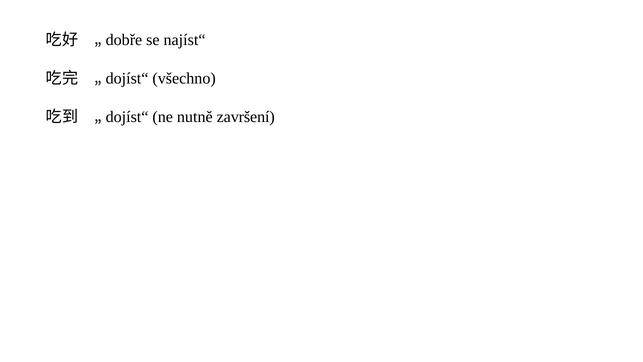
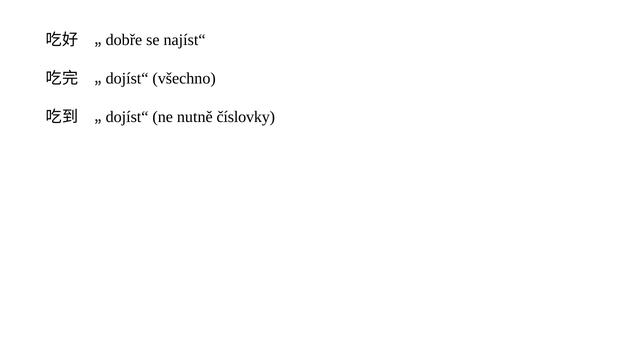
završení: završení -> číslovky
